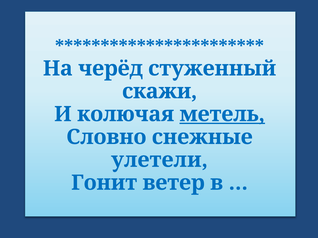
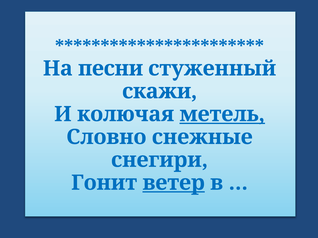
черёд: черёд -> песни
улетели: улетели -> снегири
ветер underline: none -> present
